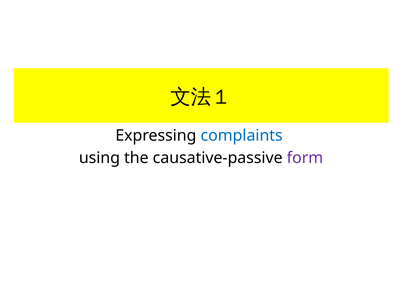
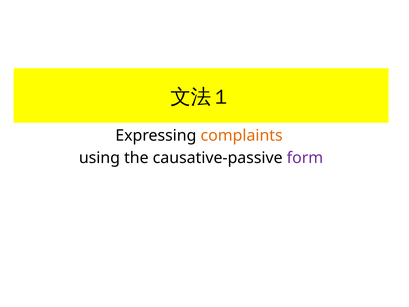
complaints colour: blue -> orange
